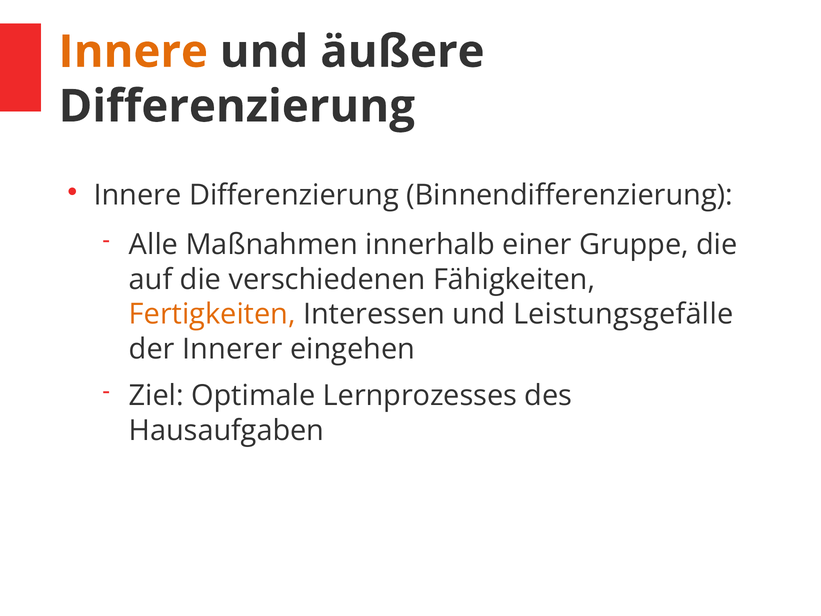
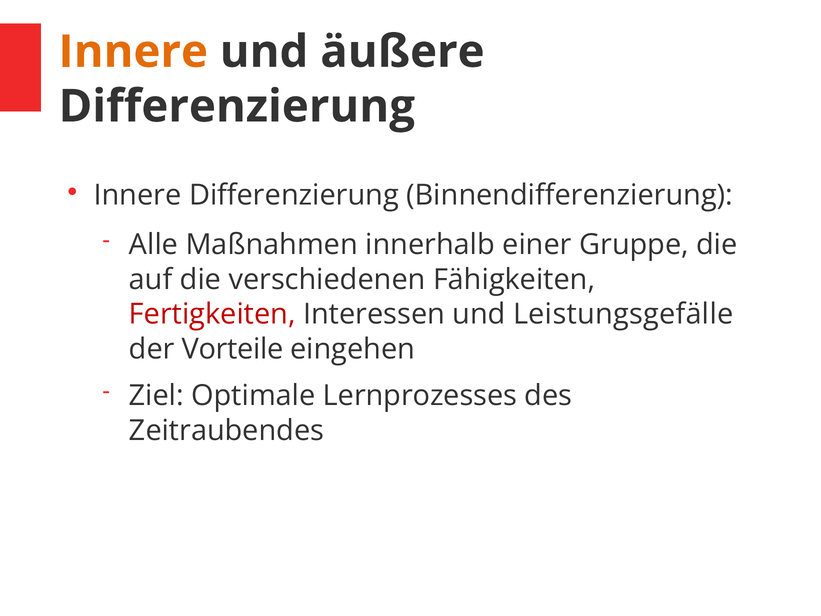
Fertigkeiten colour: orange -> red
Innerer: Innerer -> Vorteile
Hausaufgaben: Hausaufgaben -> Zeitraubendes
